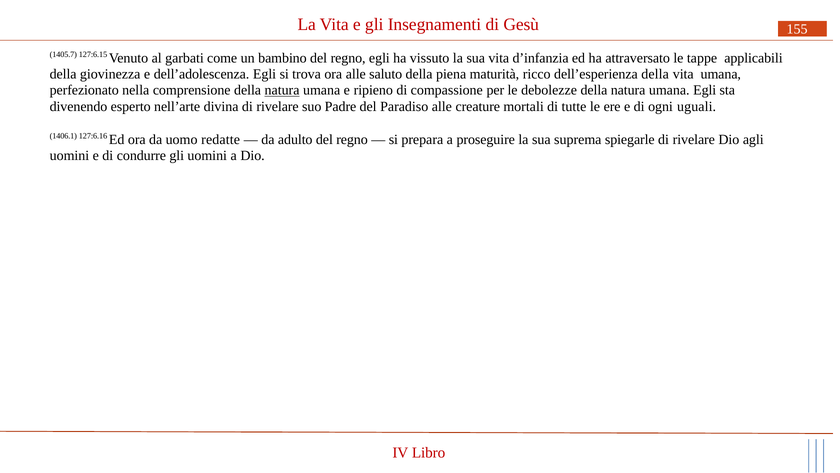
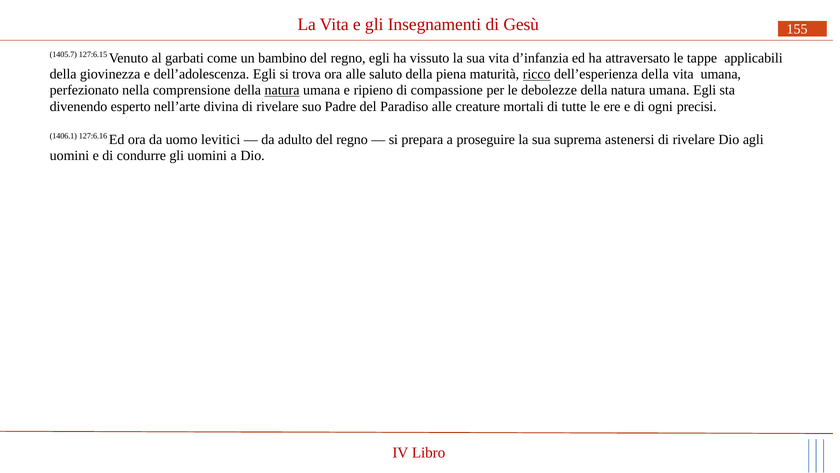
ricco underline: none -> present
uguali: uguali -> precisi
redatte: redatte -> levitici
spiegarle: spiegarle -> astenersi
